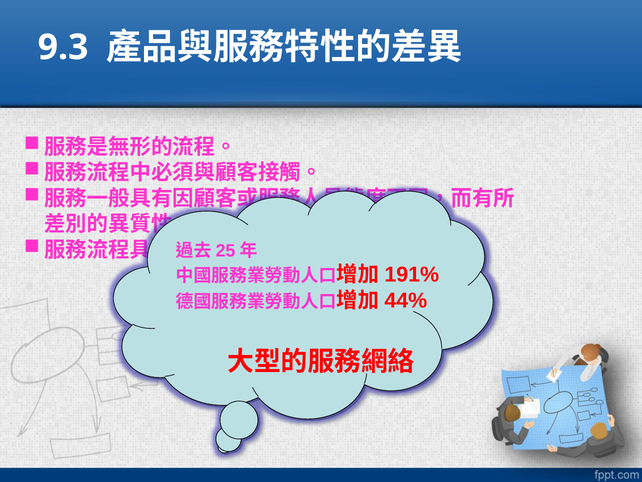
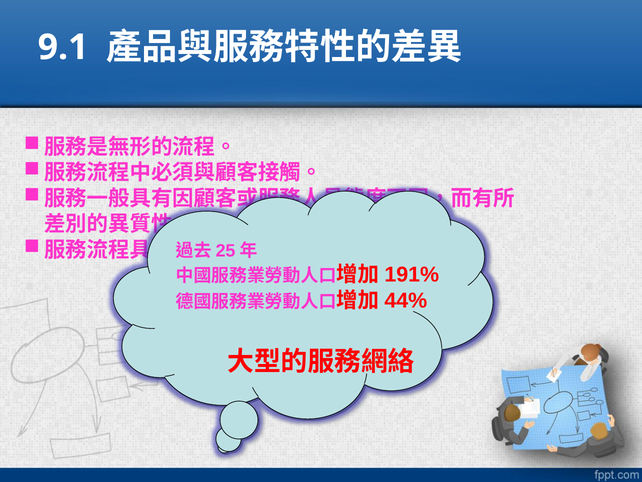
9.3: 9.3 -> 9.1
